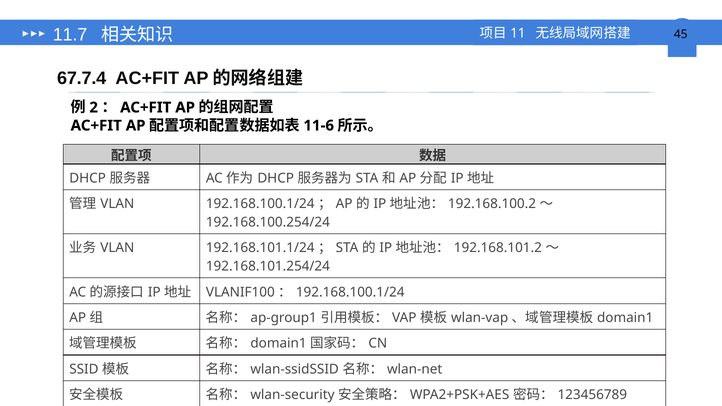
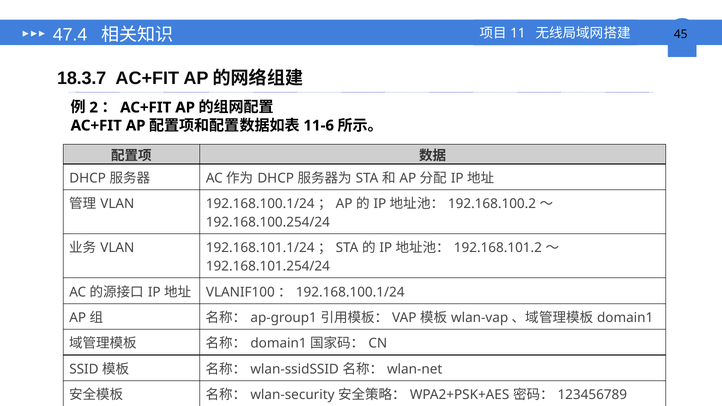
11.7: 11.7 -> 47.4
67.7.4: 67.7.4 -> 18.3.7
